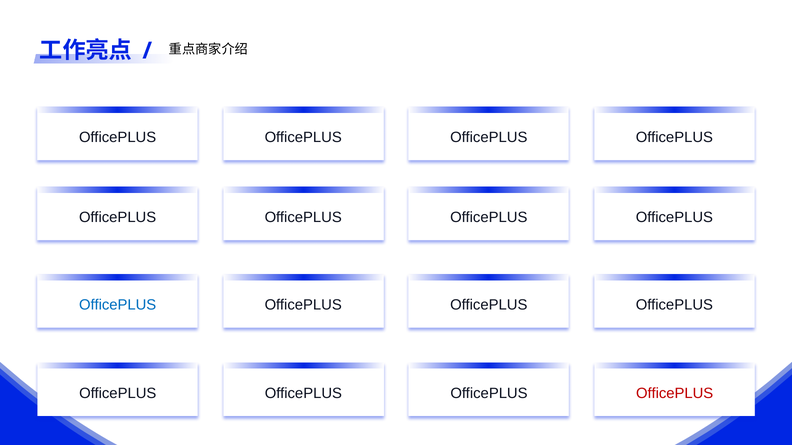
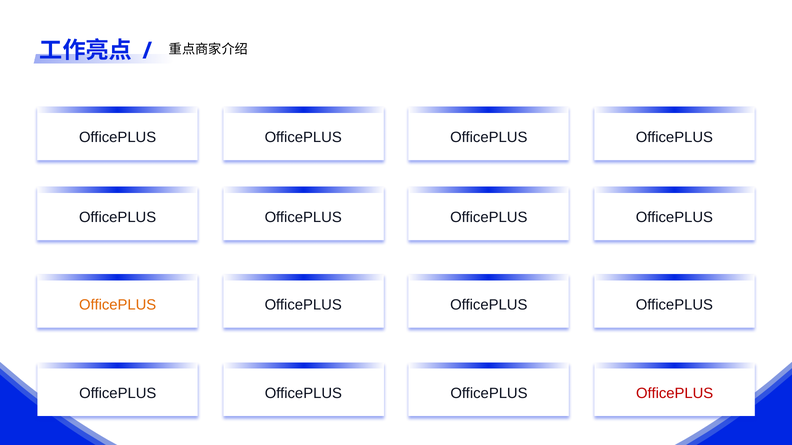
OfficePLUS at (118, 305) colour: blue -> orange
